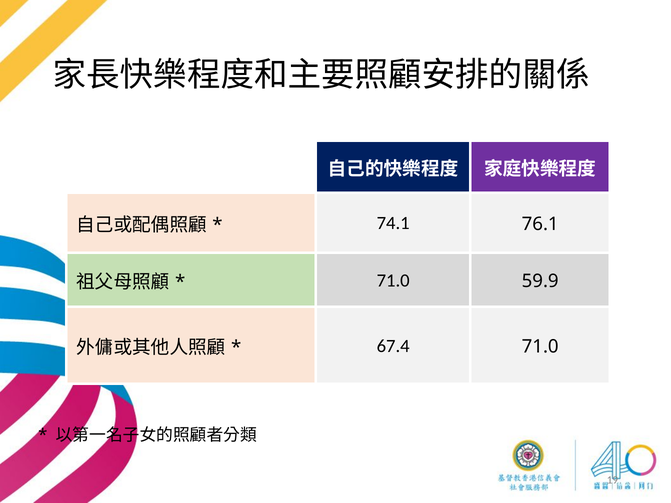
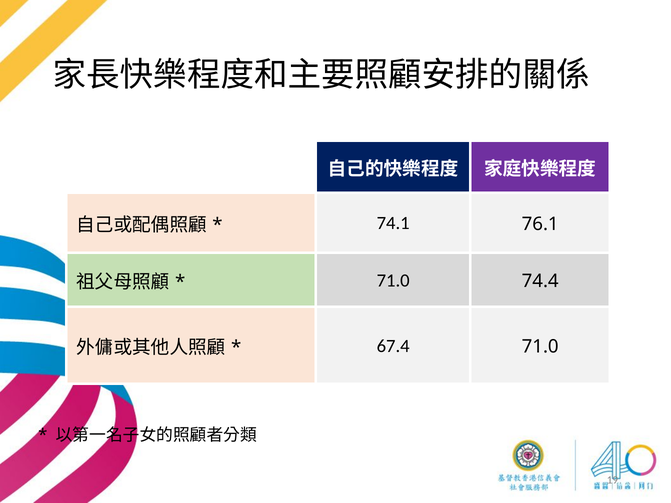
59.9: 59.9 -> 74.4
